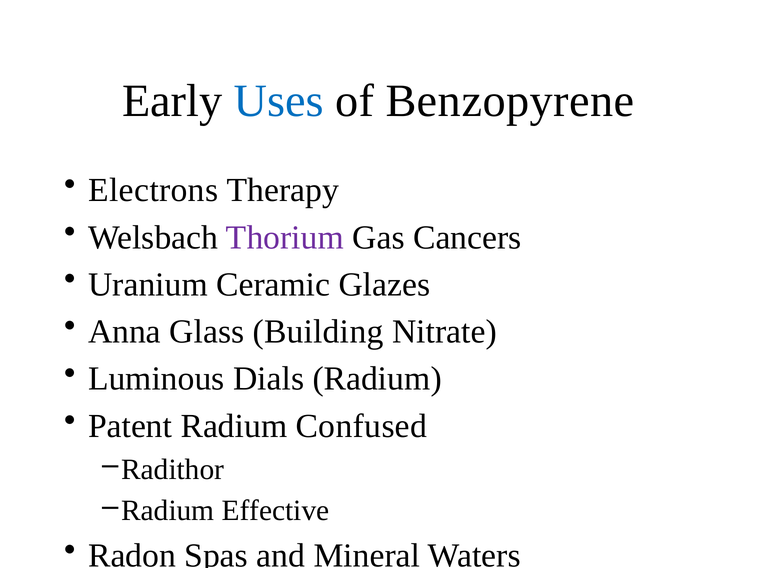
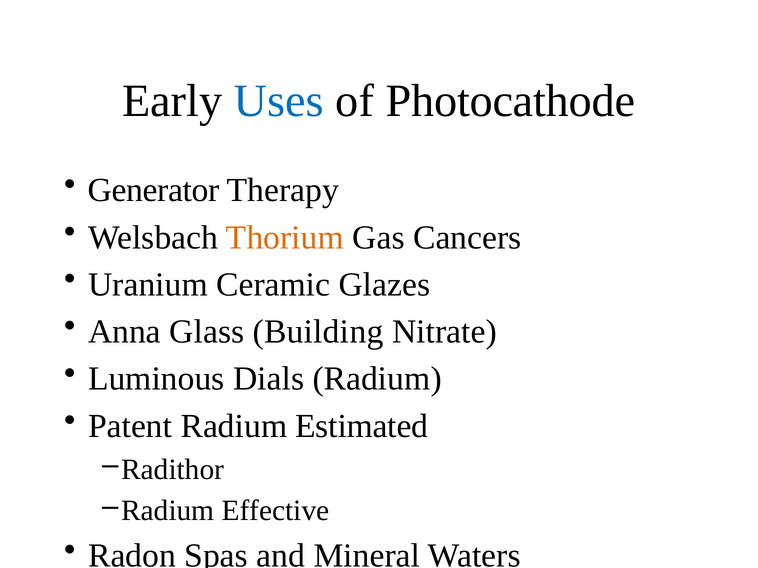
Benzopyrene: Benzopyrene -> Photocathode
Electrons: Electrons -> Generator
Thorium colour: purple -> orange
Confused: Confused -> Estimated
